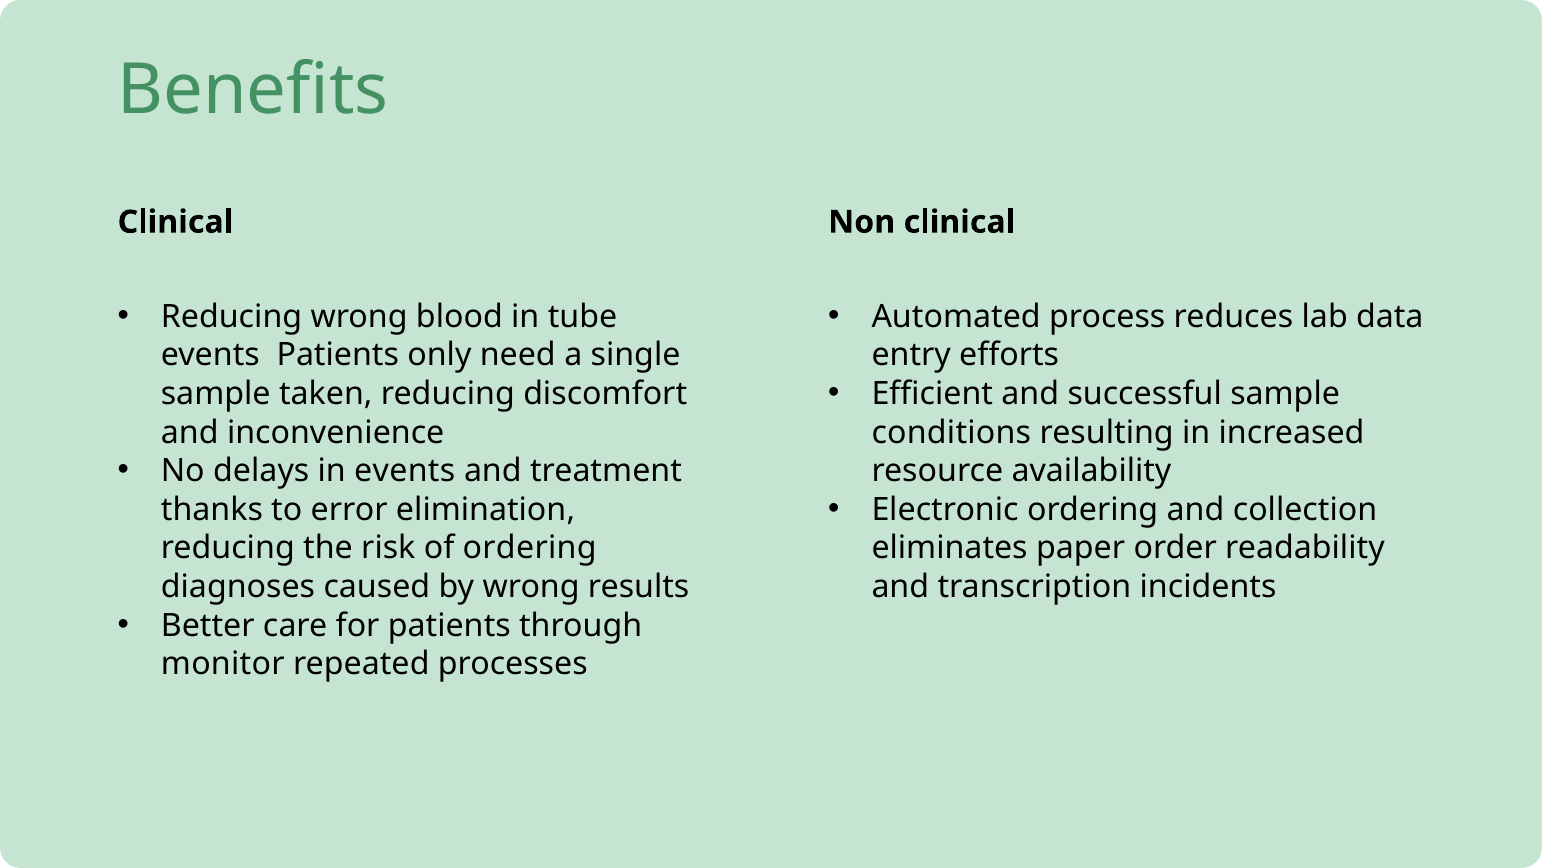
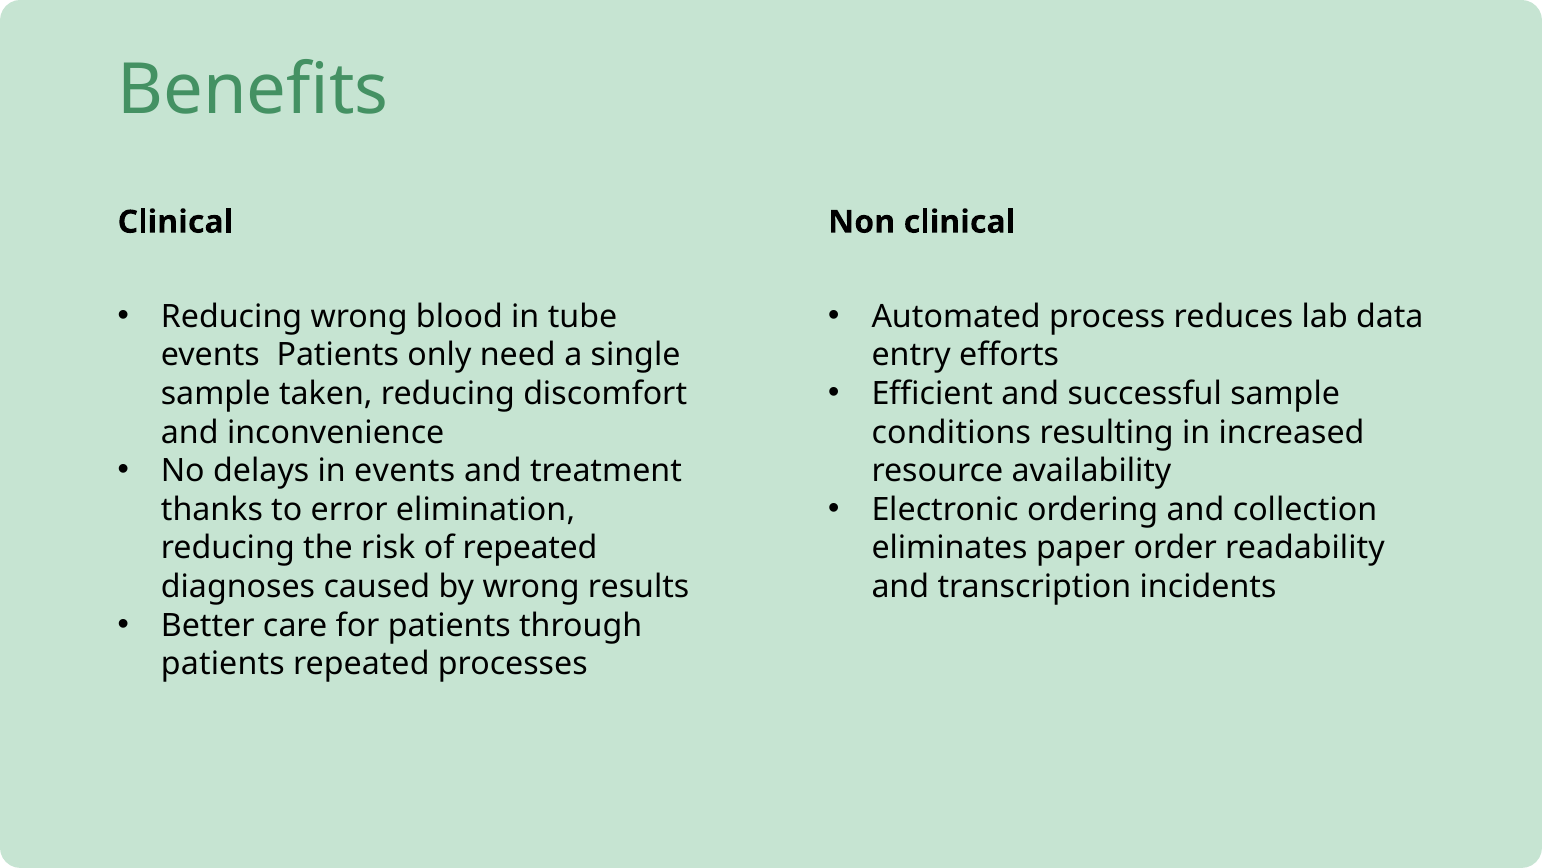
of ordering: ordering -> repeated
monitor at (223, 664): monitor -> patients
